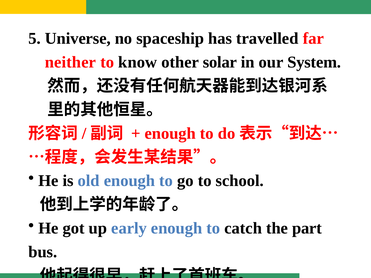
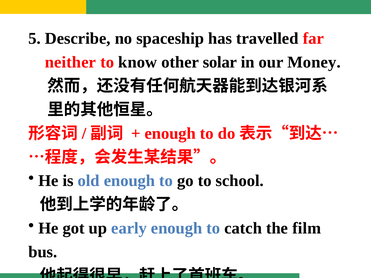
Universe: Universe -> Describe
System: System -> Money
part: part -> film
